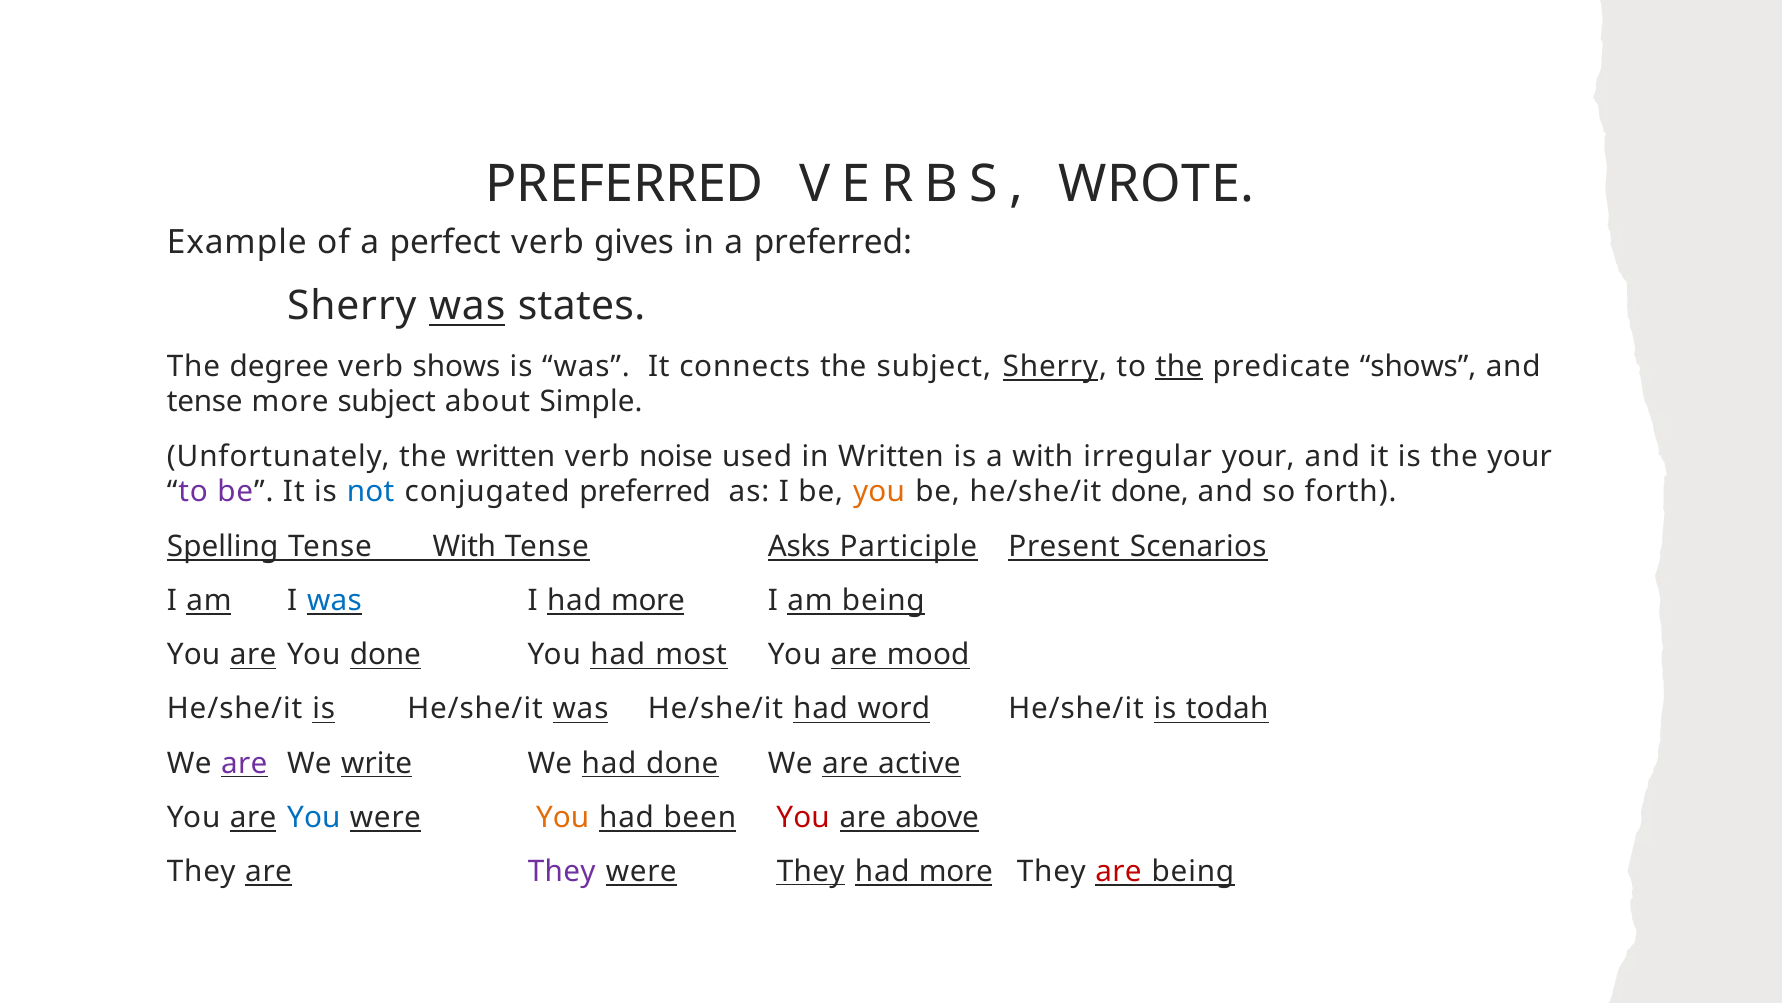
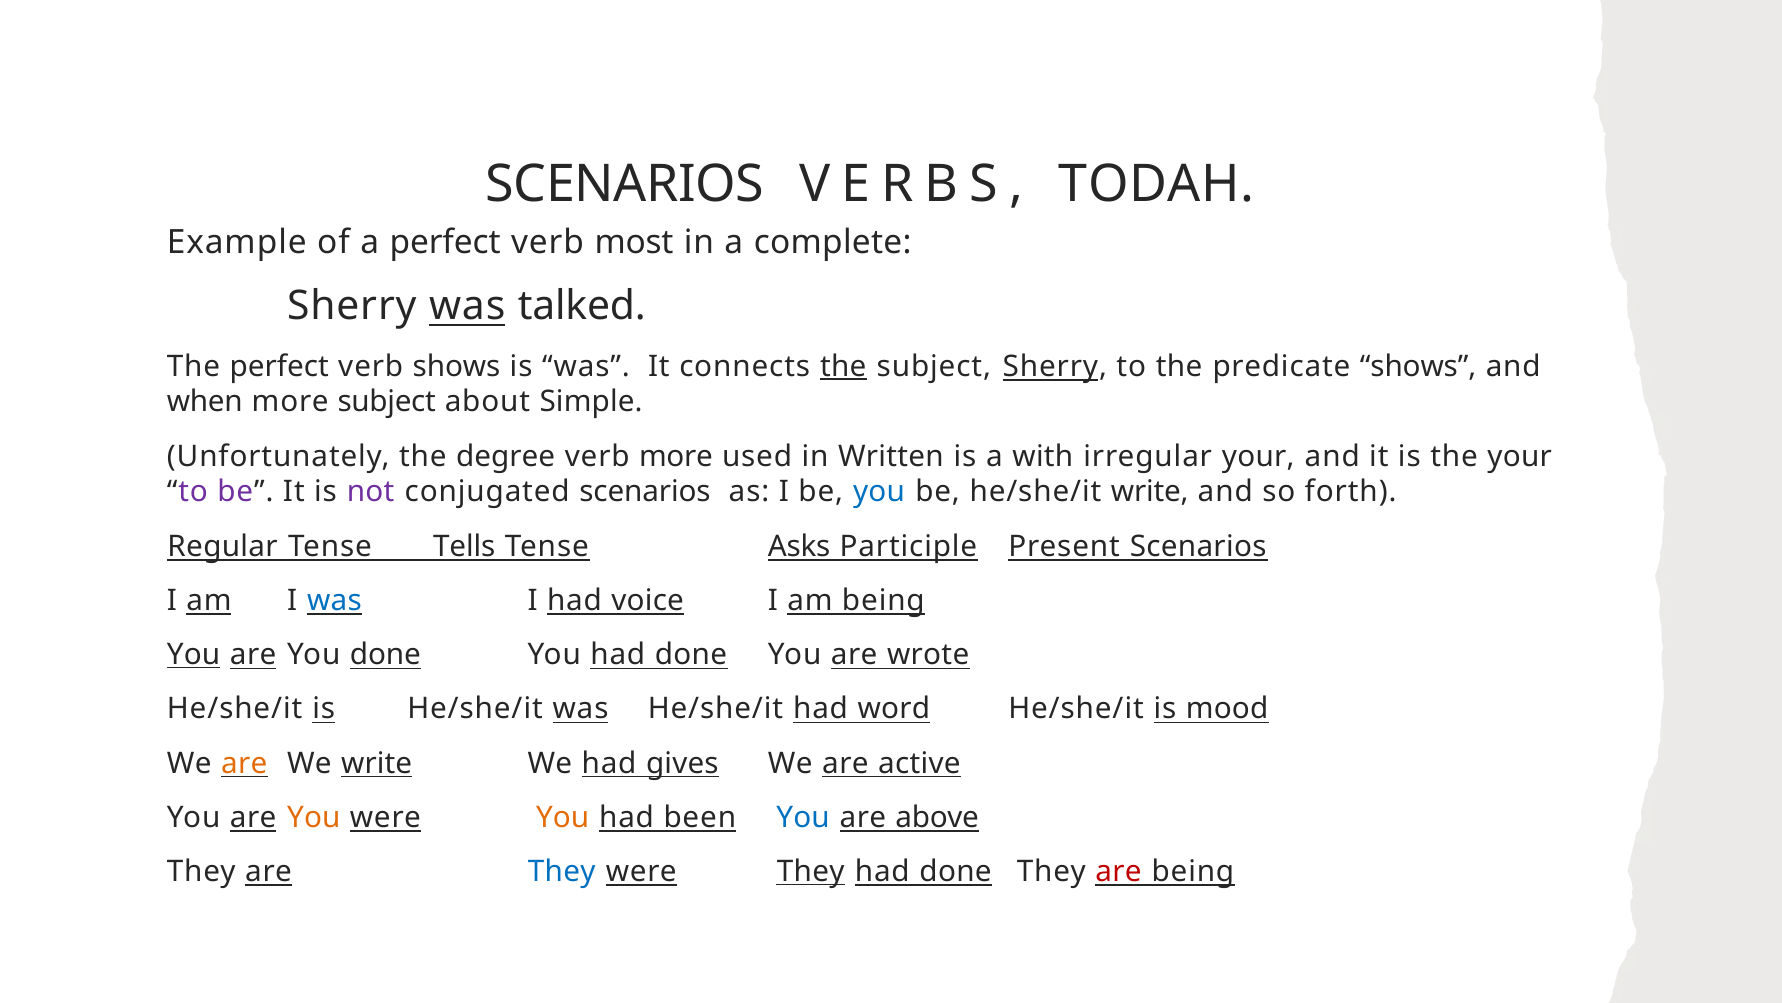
PREFERRED at (625, 185): PREFERRED -> SCENARIOS
WROTE: WROTE -> TODAH
gives: gives -> most
a preferred: preferred -> complete
states: states -> talked
The degree: degree -> perfect
the at (843, 366) underline: none -> present
the at (1179, 366) underline: present -> none
tense at (205, 402): tense -> when
the written: written -> degree
verb noise: noise -> more
not colour: blue -> purple
conjugated preferred: preferred -> scenarios
you at (879, 492) colour: orange -> blue
he/she/it done: done -> write
Spelling: Spelling -> Regular
Tense With: With -> Tells
I had more: more -> voice
You at (194, 654) underline: none -> present
You had most: most -> done
mood: mood -> wrote
todah: todah -> mood
are at (244, 763) colour: purple -> orange
had done: done -> gives
You at (314, 817) colour: blue -> orange
You at (803, 817) colour: red -> blue
They at (562, 871) colour: purple -> blue
more at (956, 871): more -> done
